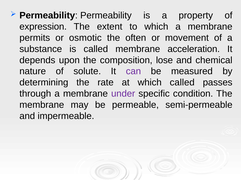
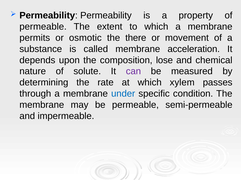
expression at (43, 27): expression -> permeable
often: often -> there
which called: called -> xylem
under colour: purple -> blue
